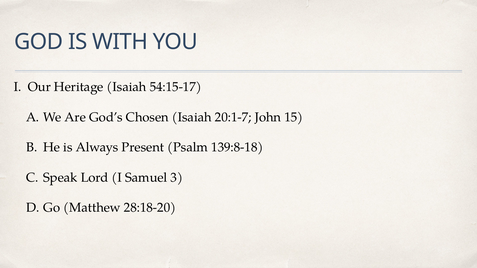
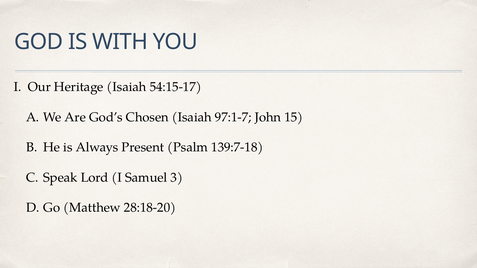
20:1-7: 20:1-7 -> 97:1-7
139:8-18: 139:8-18 -> 139:7-18
